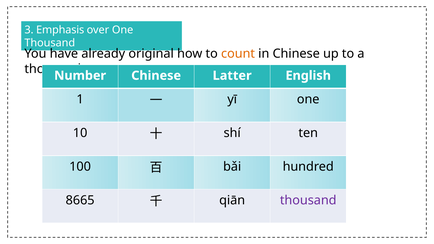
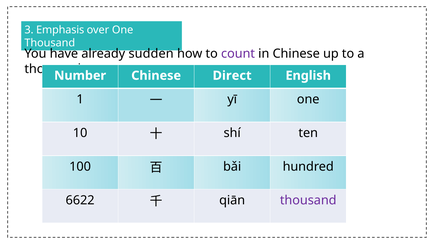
original: original -> sudden
count colour: orange -> purple
Latter: Latter -> Direct
8665: 8665 -> 6622
